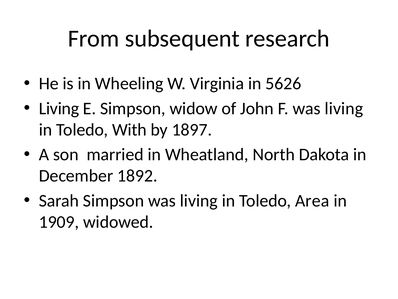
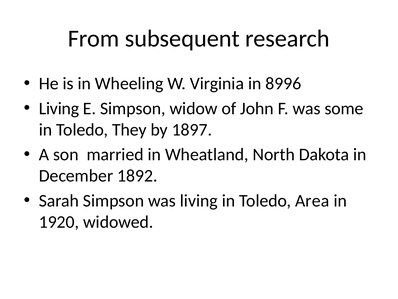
5626: 5626 -> 8996
F was living: living -> some
With: With -> They
1909: 1909 -> 1920
